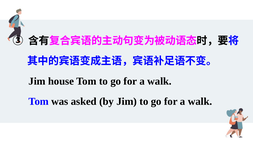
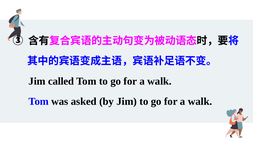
house: house -> called
